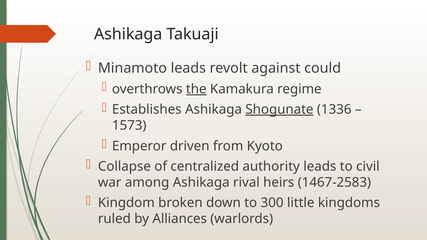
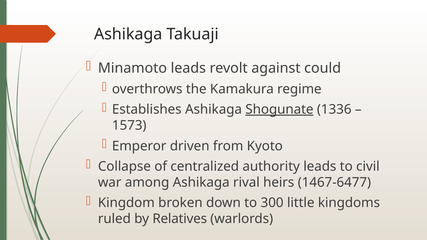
the underline: present -> none
1467-2583: 1467-2583 -> 1467-6477
Alliances: Alliances -> Relatives
